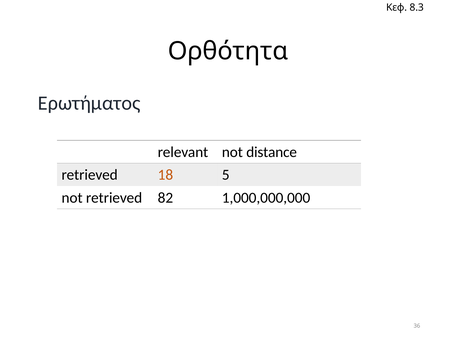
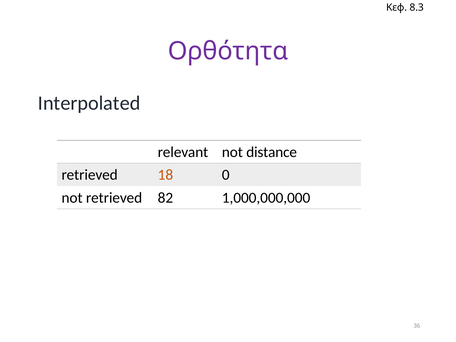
Ορθότητα colour: black -> purple
Ερωτήματος: Ερωτήματος -> Interpolated
5: 5 -> 0
